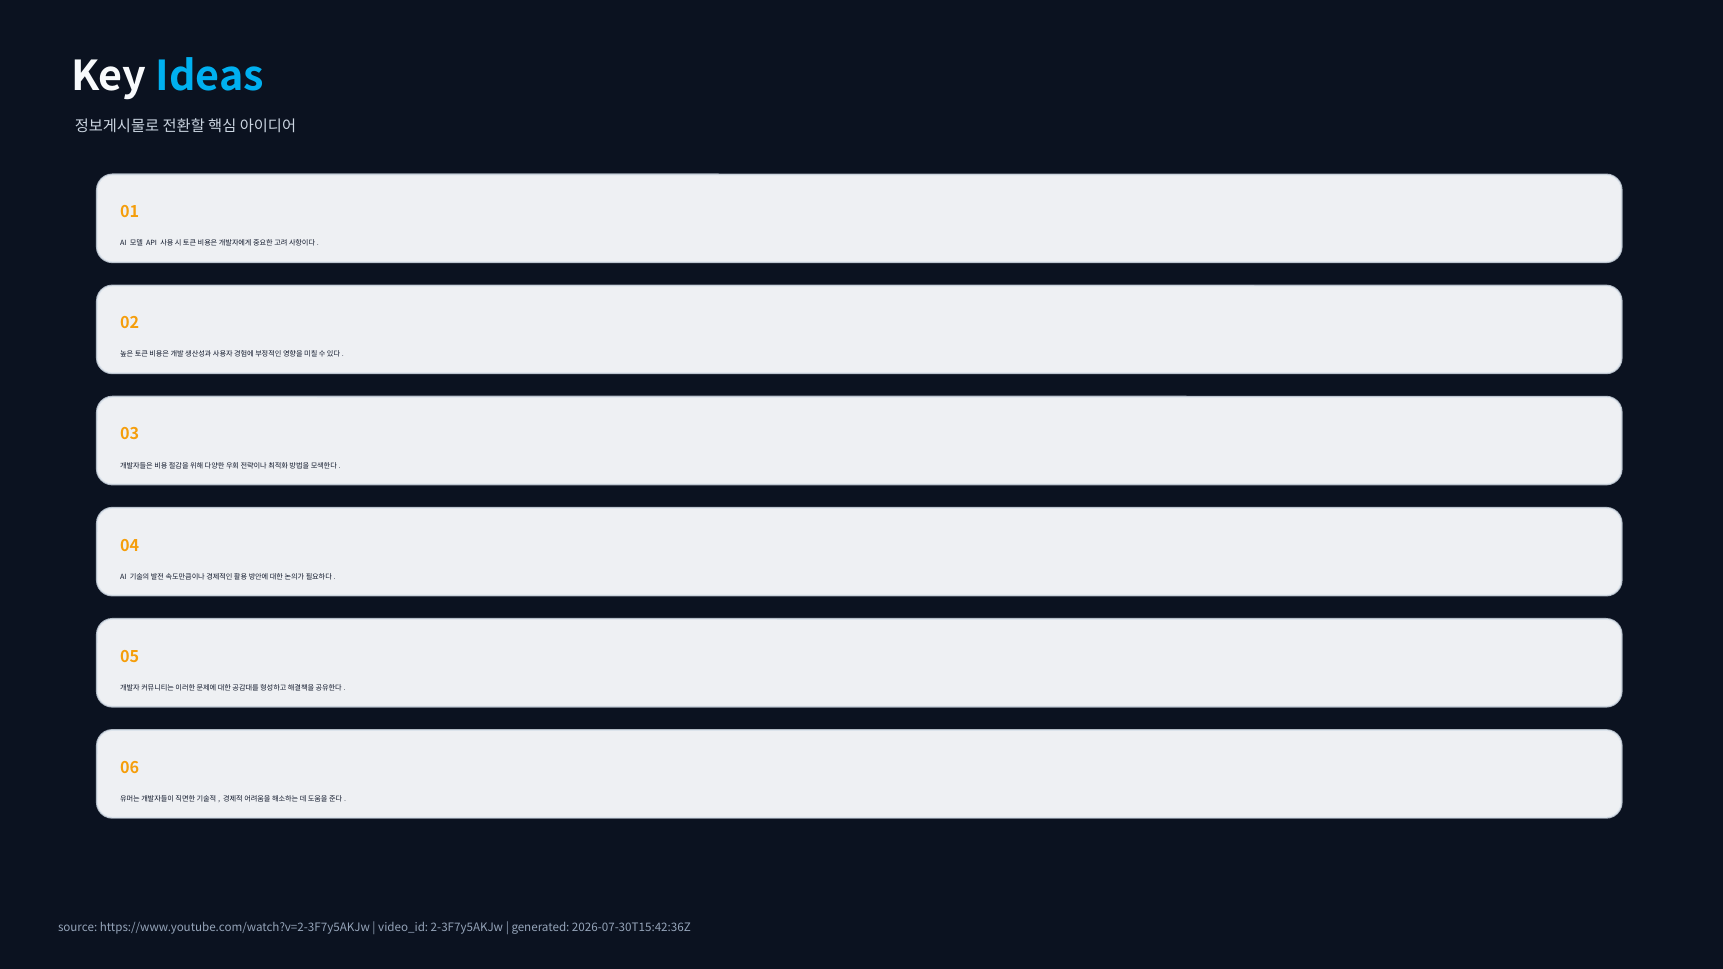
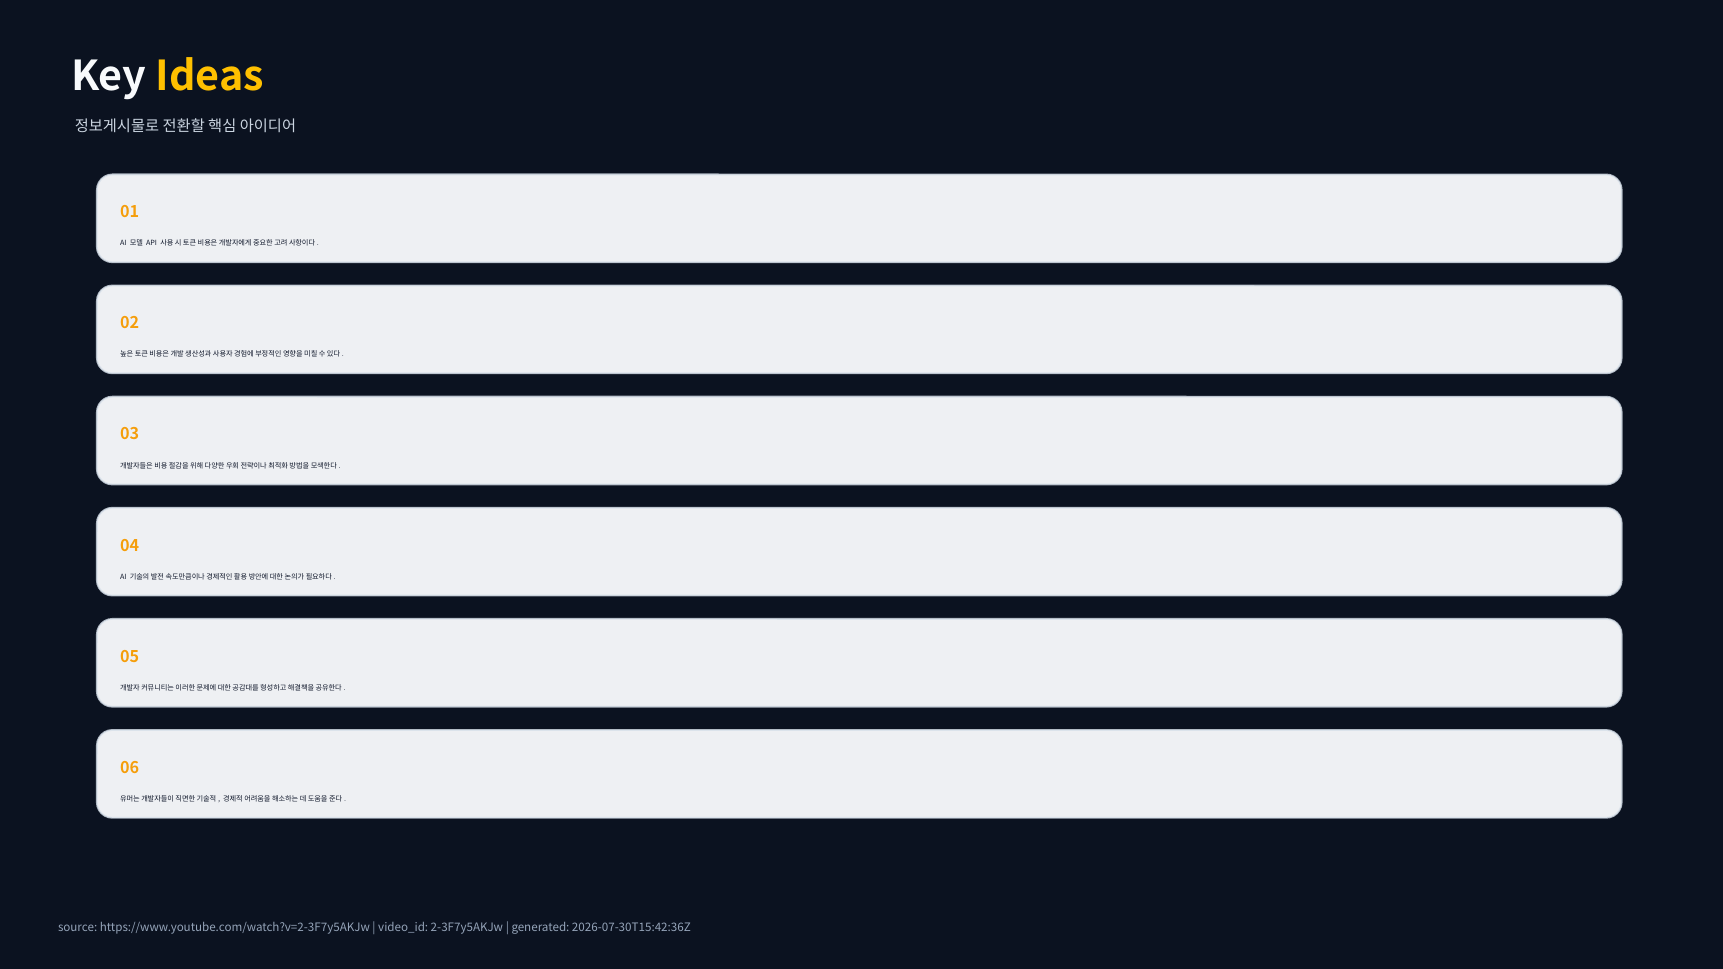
Ideas colour: light blue -> yellow
